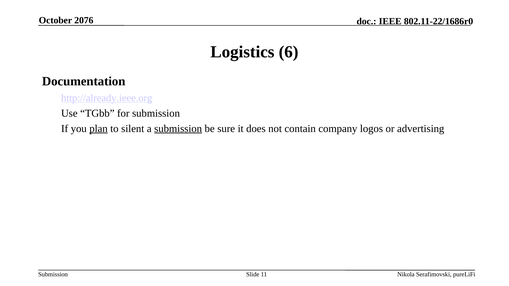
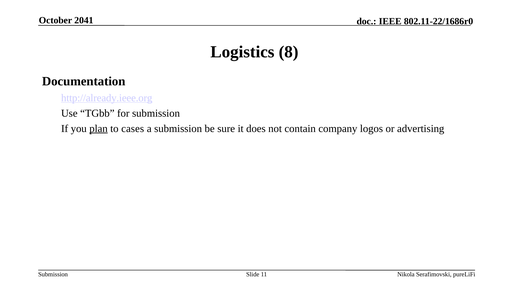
2076: 2076 -> 2041
6: 6 -> 8
silent: silent -> cases
submission at (178, 129) underline: present -> none
